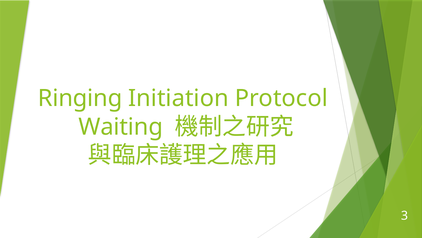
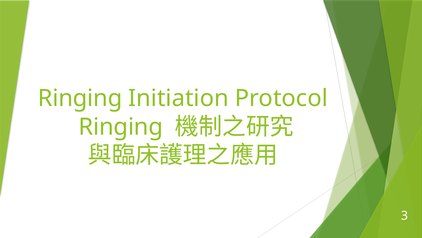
Waiting at (121, 127): Waiting -> Ringing
